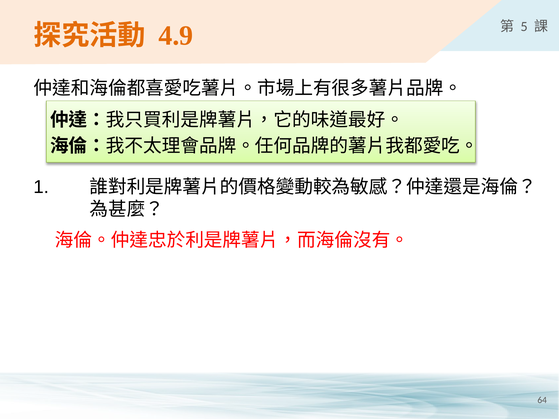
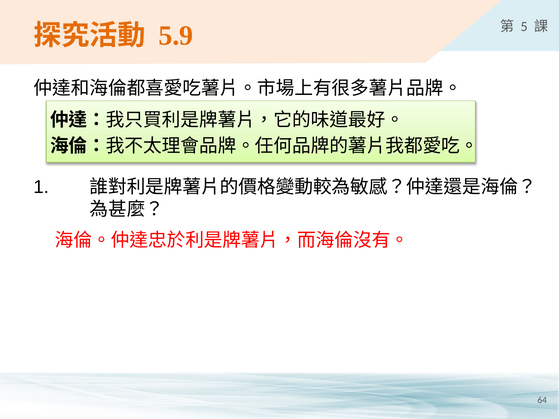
4.9: 4.9 -> 5.9
